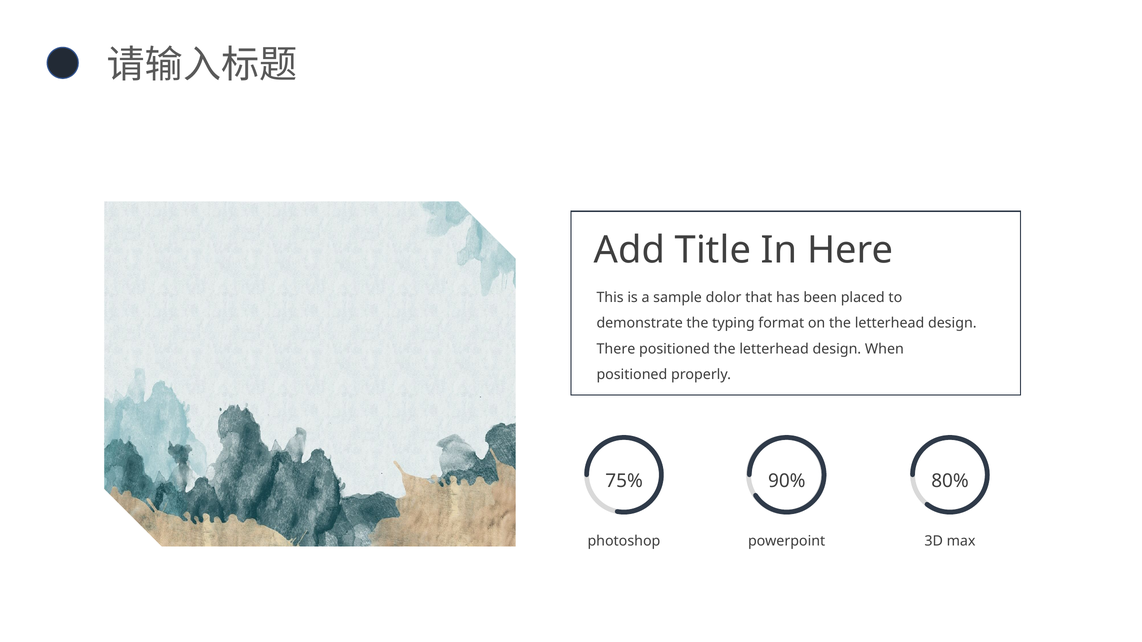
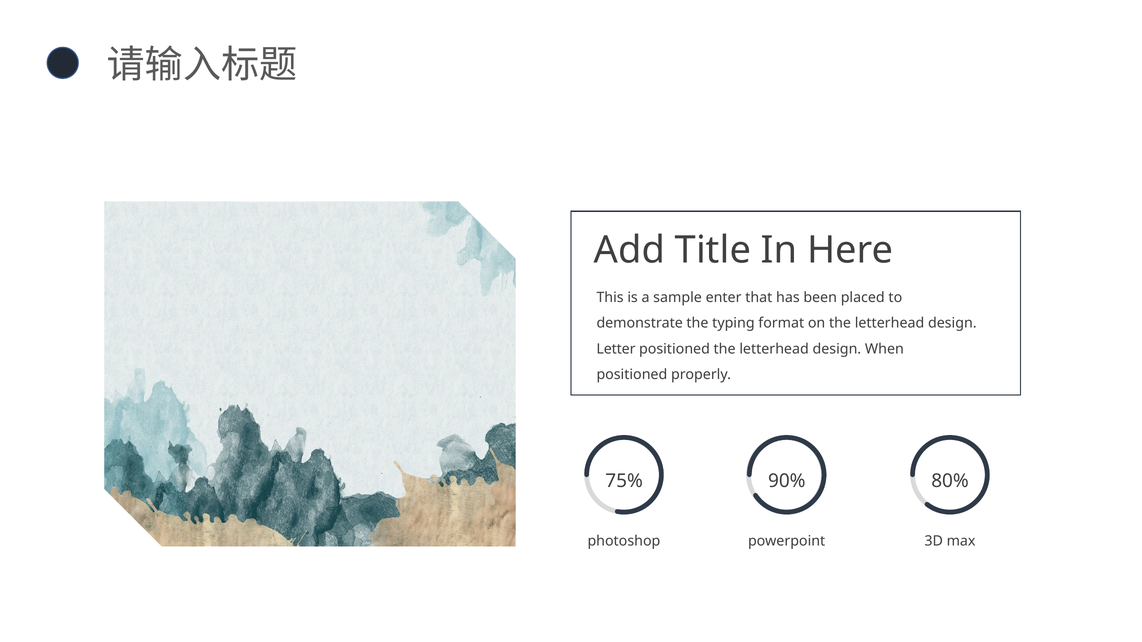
dolor: dolor -> enter
There: There -> Letter
